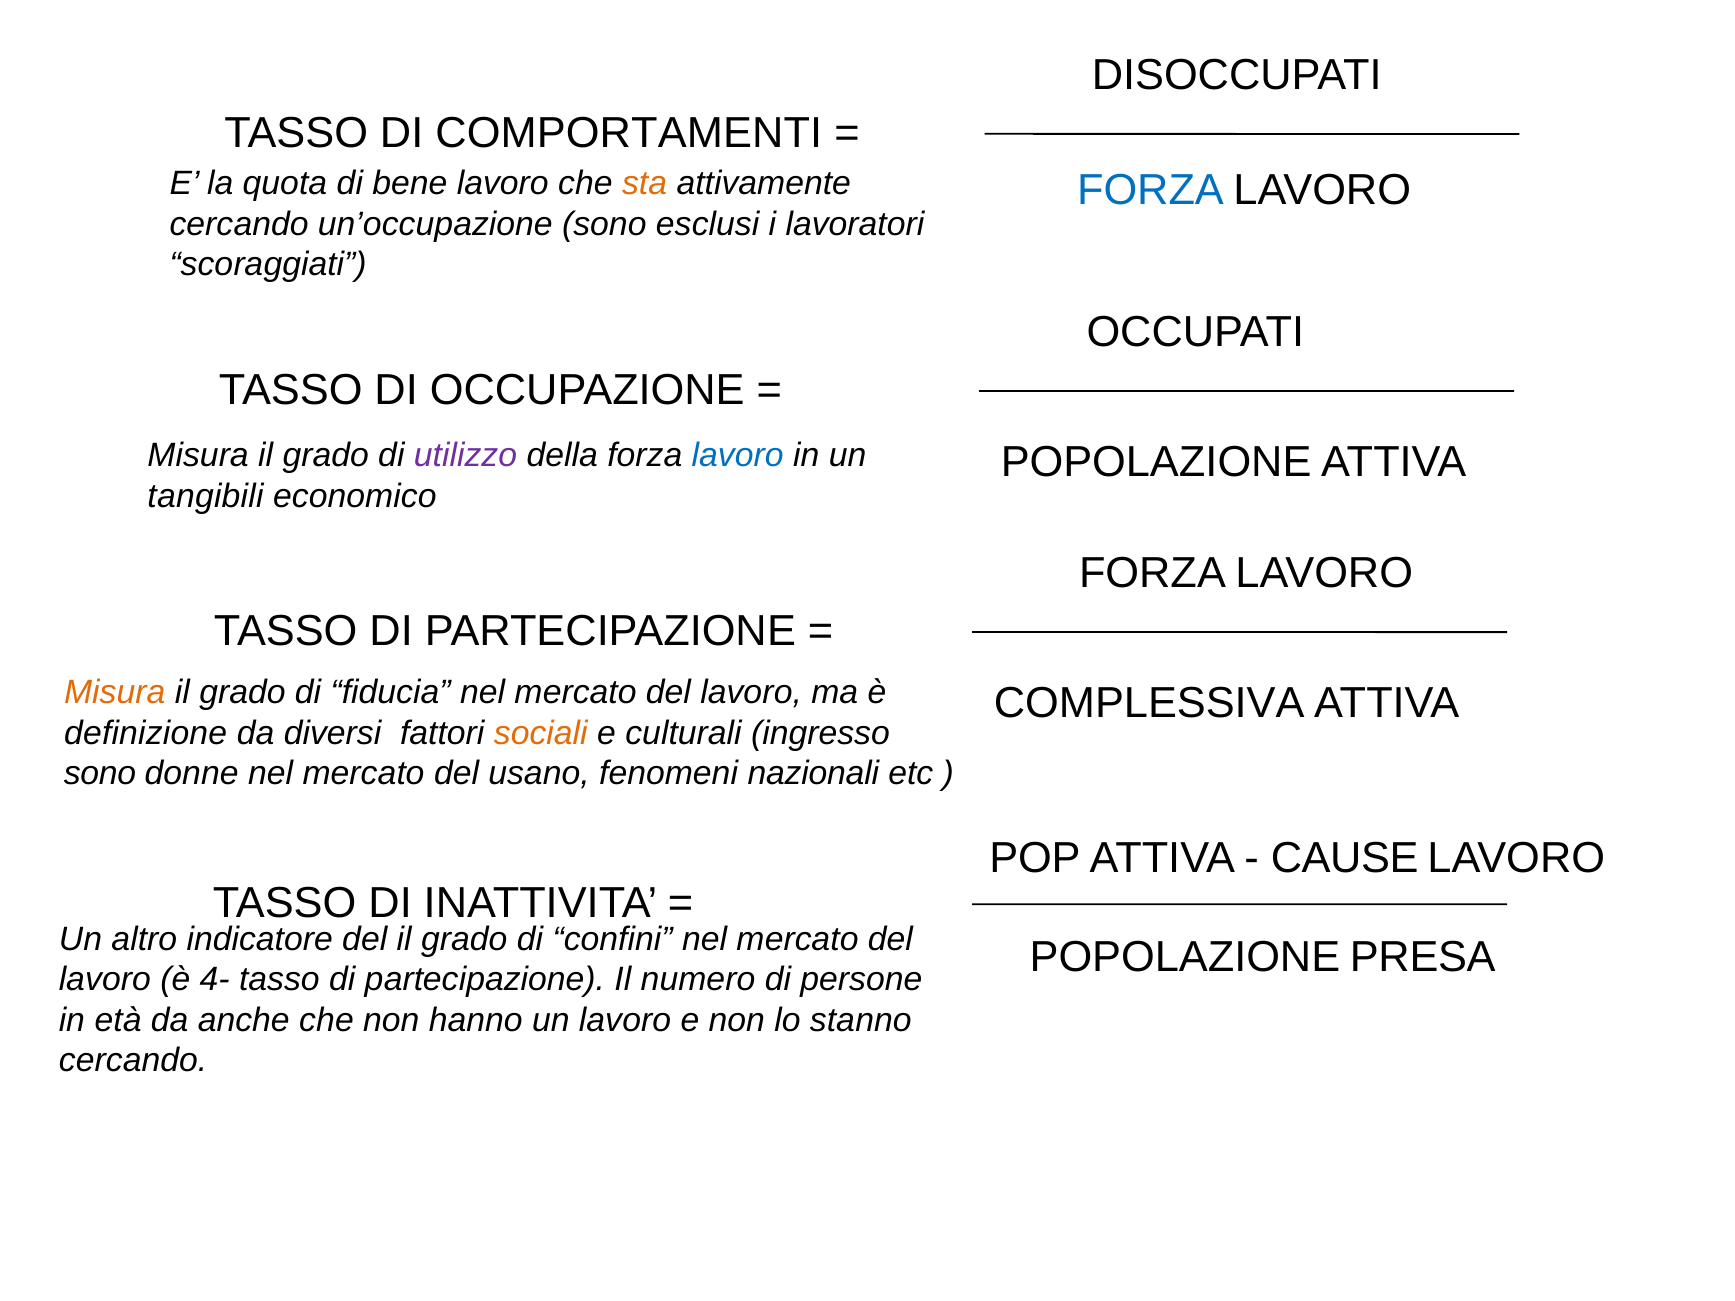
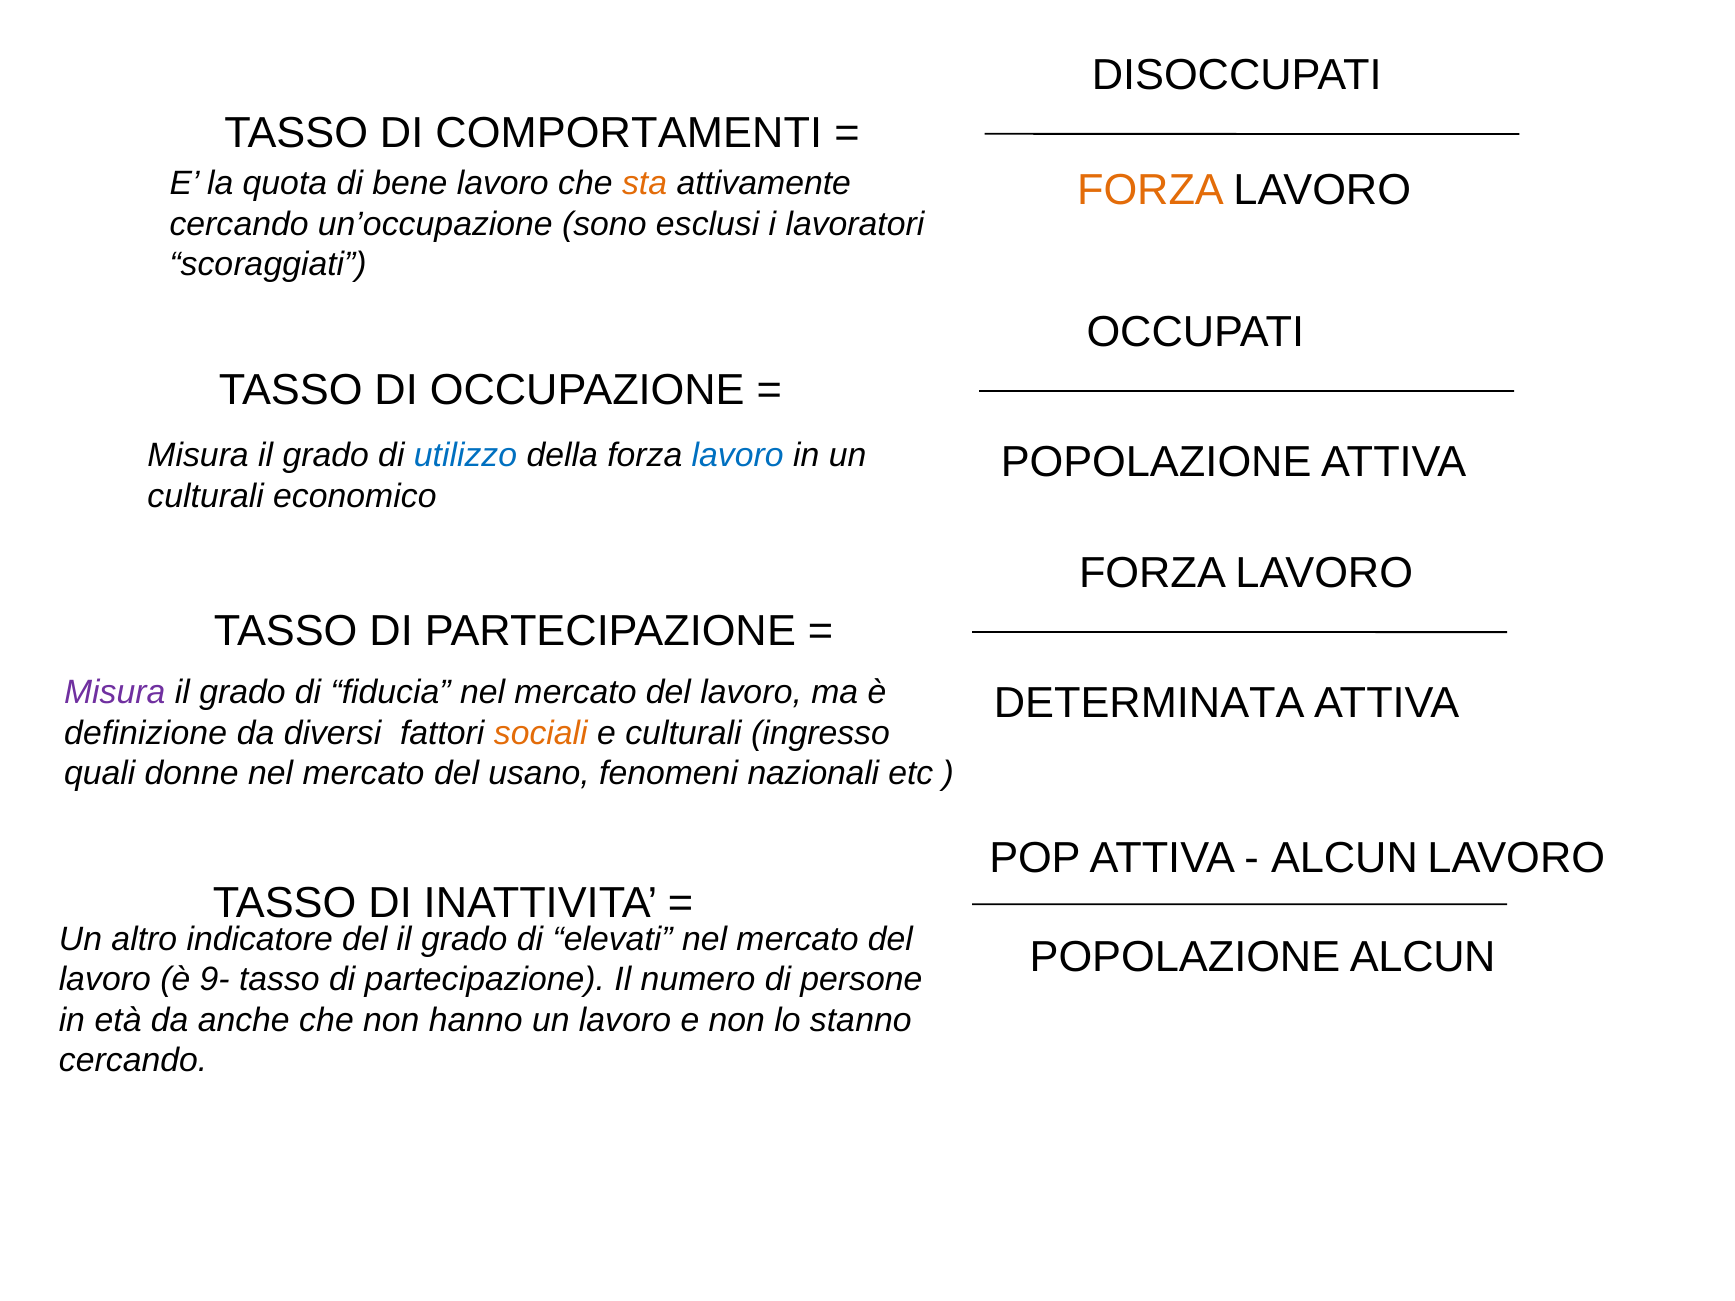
FORZA at (1150, 191) colour: blue -> orange
utilizzo colour: purple -> blue
tangibili at (206, 496): tangibili -> culturali
Misura at (115, 693) colour: orange -> purple
COMPLESSIVA: COMPLESSIVA -> DETERMINATA
sono at (100, 774): sono -> quali
CAUSE at (1345, 858): CAUSE -> ALCUN
confini: confini -> elevati
POPOLAZIONE PRESA: PRESA -> ALCUN
4-: 4- -> 9-
